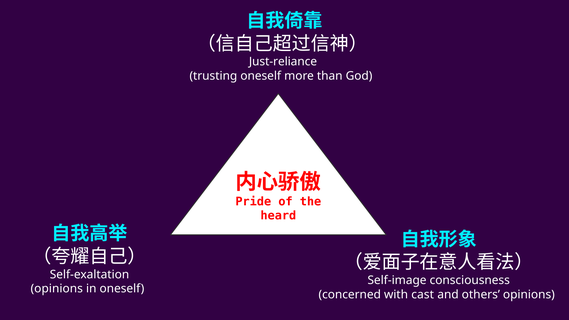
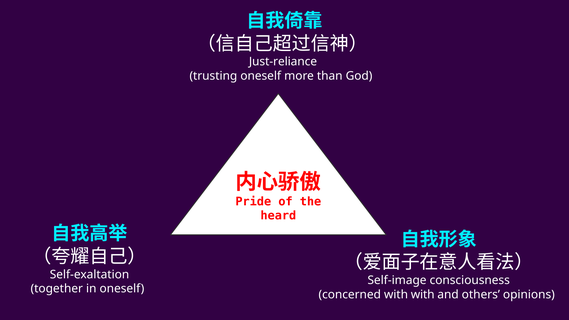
opinions at (57, 289): opinions -> together
with cast: cast -> with
